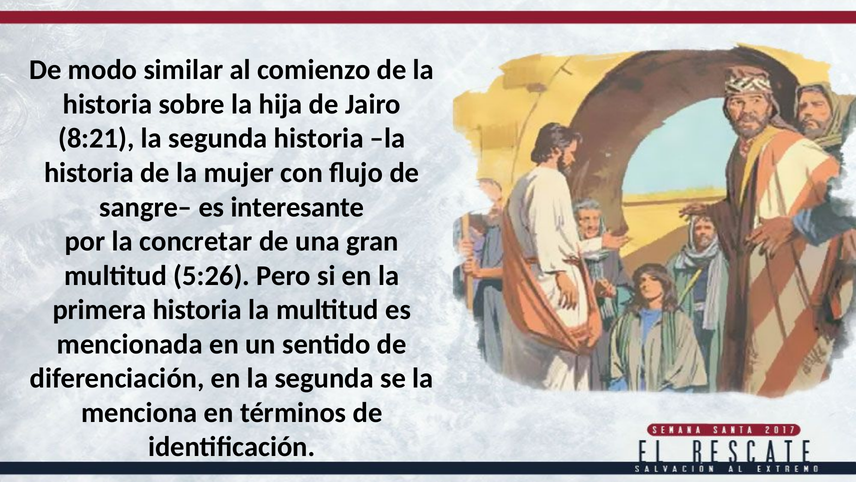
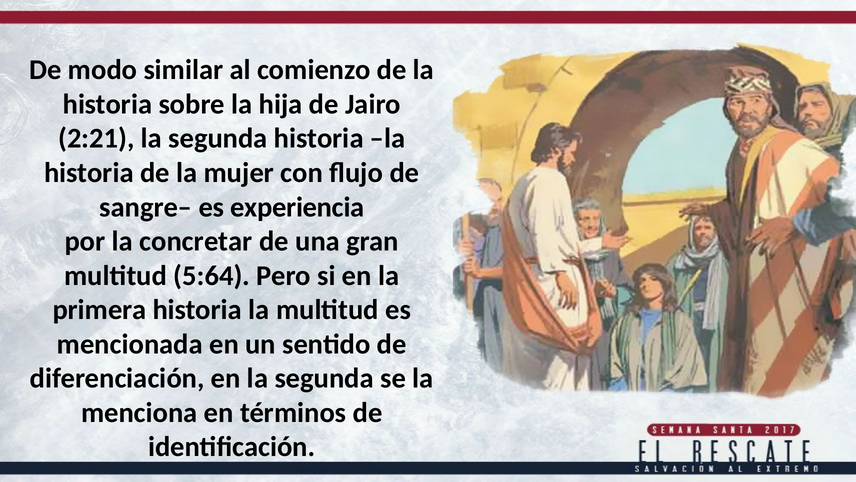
8:21: 8:21 -> 2:21
interesante: interesante -> experiencia
5:26: 5:26 -> 5:64
